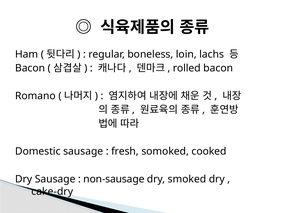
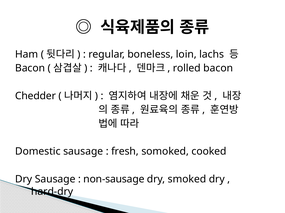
Romano: Romano -> Chedder
cake-dry: cake-dry -> hard-dry
